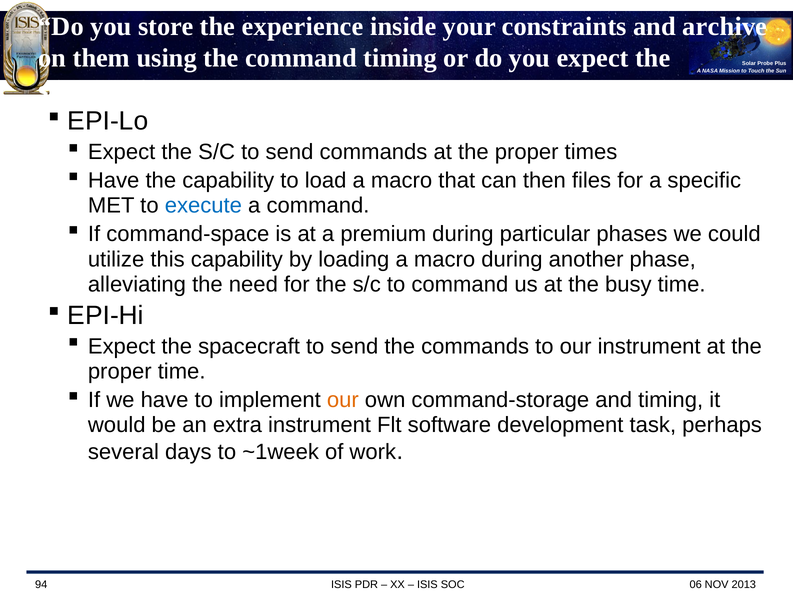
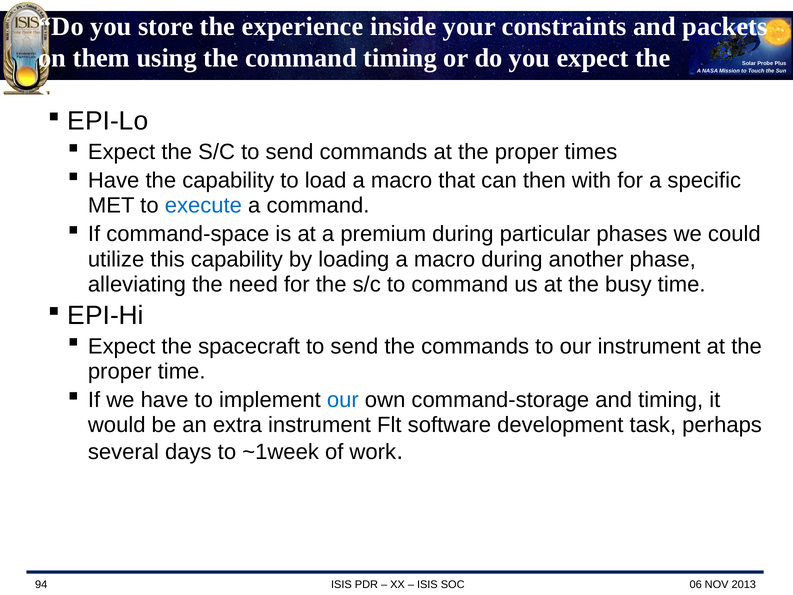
archive: archive -> packets
files: files -> with
our at (343, 400) colour: orange -> blue
